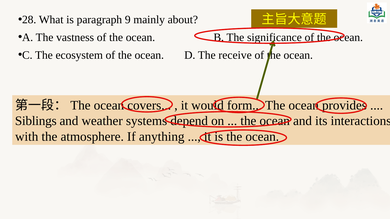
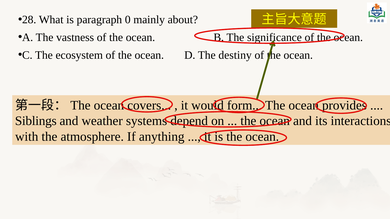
9: 9 -> 0
receive: receive -> destiny
